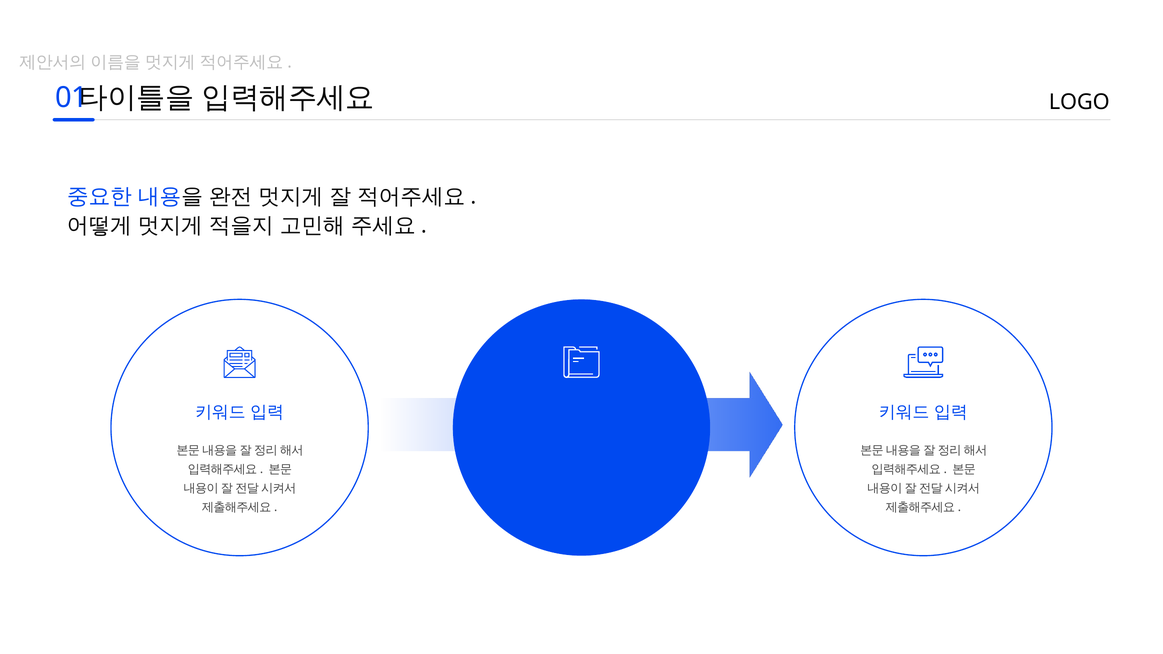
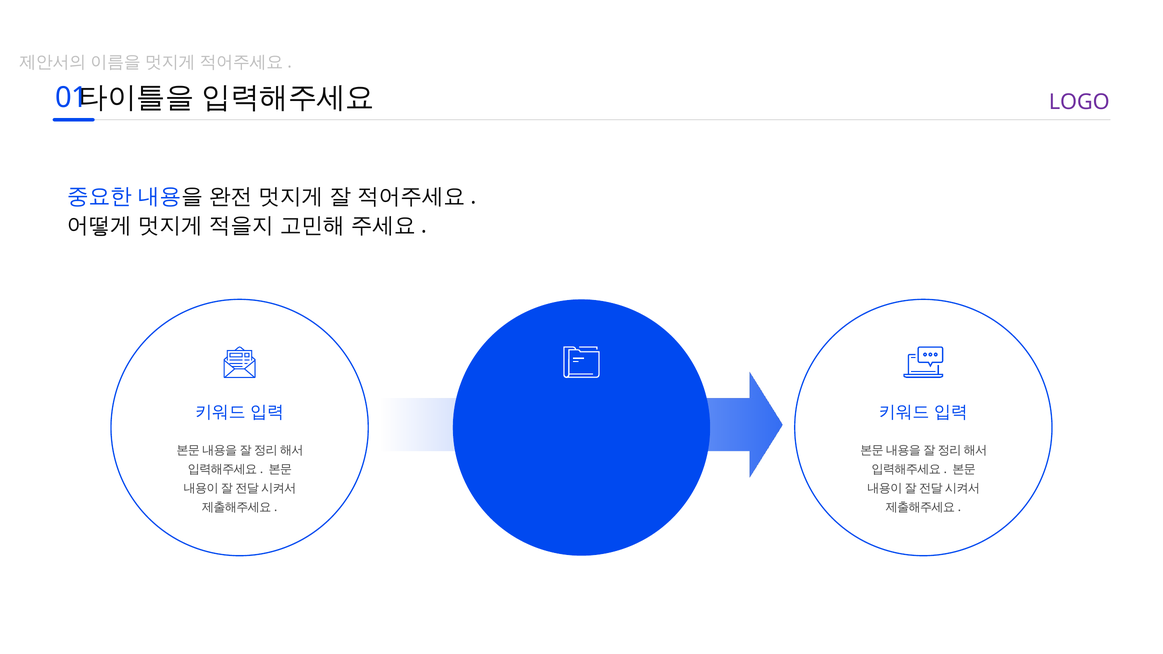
LOGO colour: black -> purple
